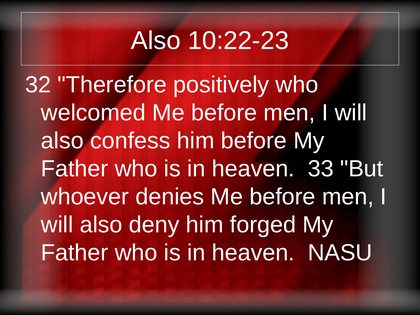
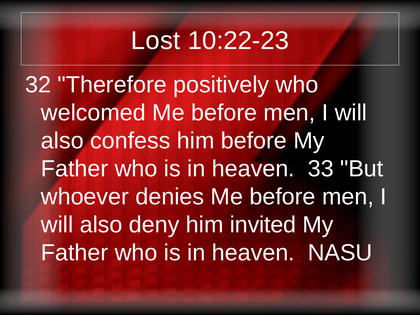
Also at (156, 41): Also -> Lost
forged: forged -> invited
